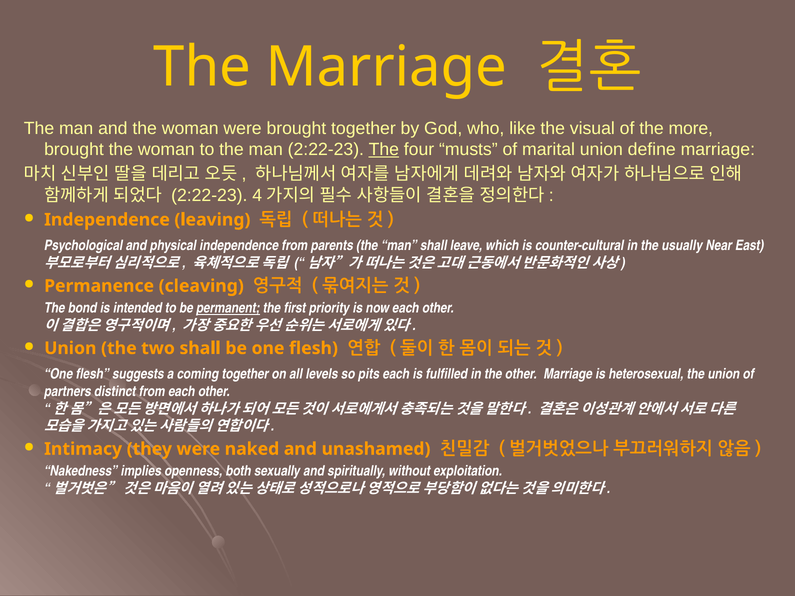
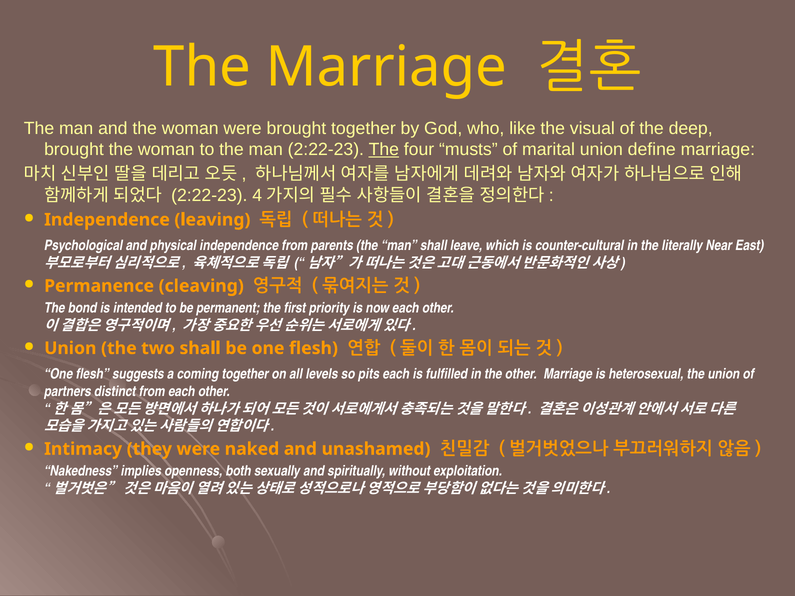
more: more -> deep
usually: usually -> literally
permanent underline: present -> none
